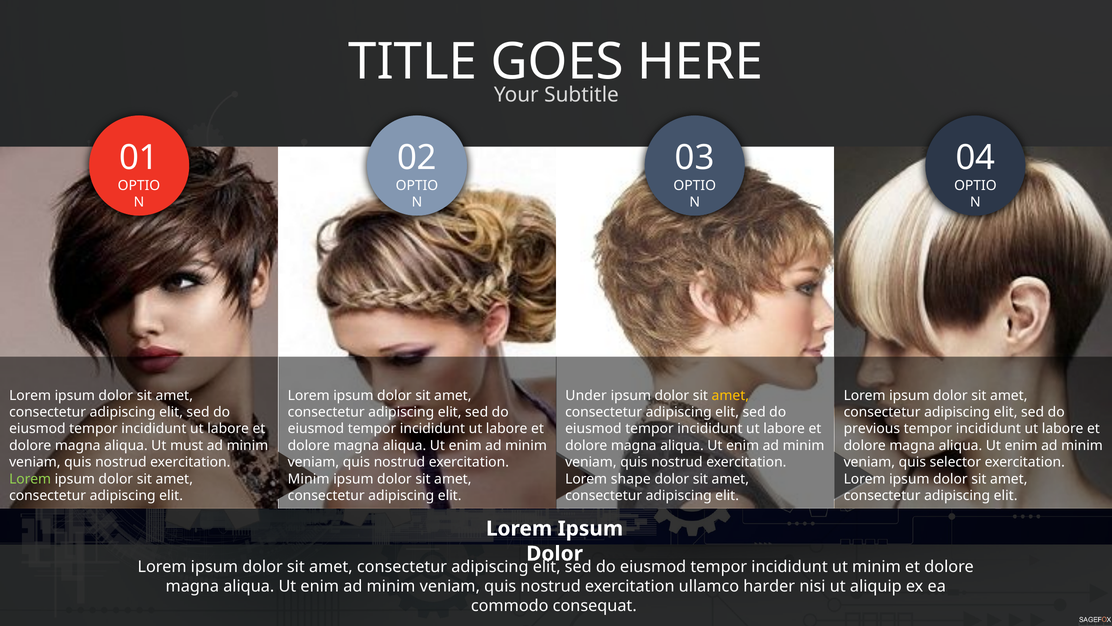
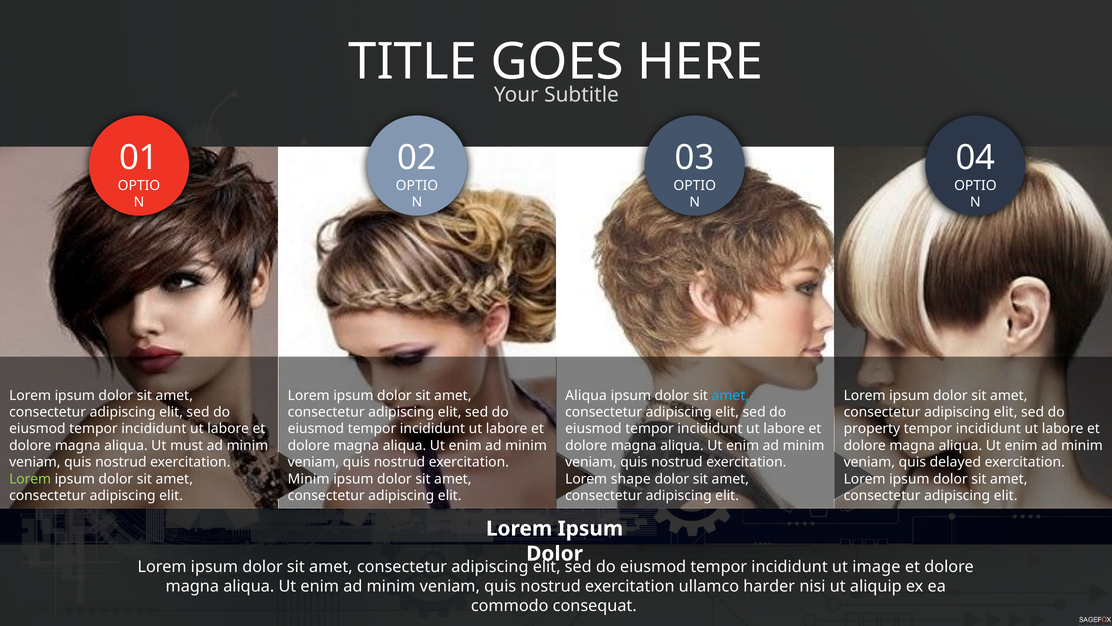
Under at (586, 395): Under -> Aliqua
amet at (730, 395) colour: yellow -> light blue
previous: previous -> property
selector: selector -> delayed
ut minim: minim -> image
